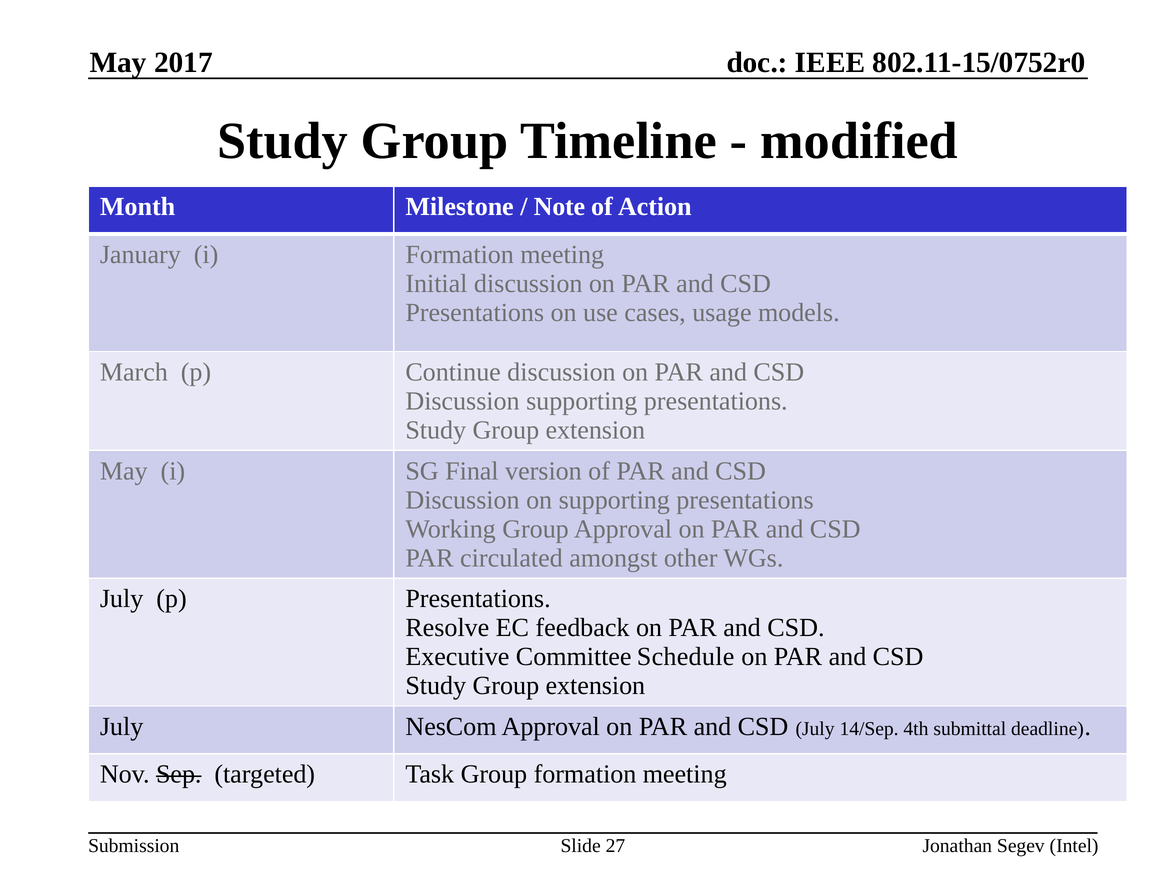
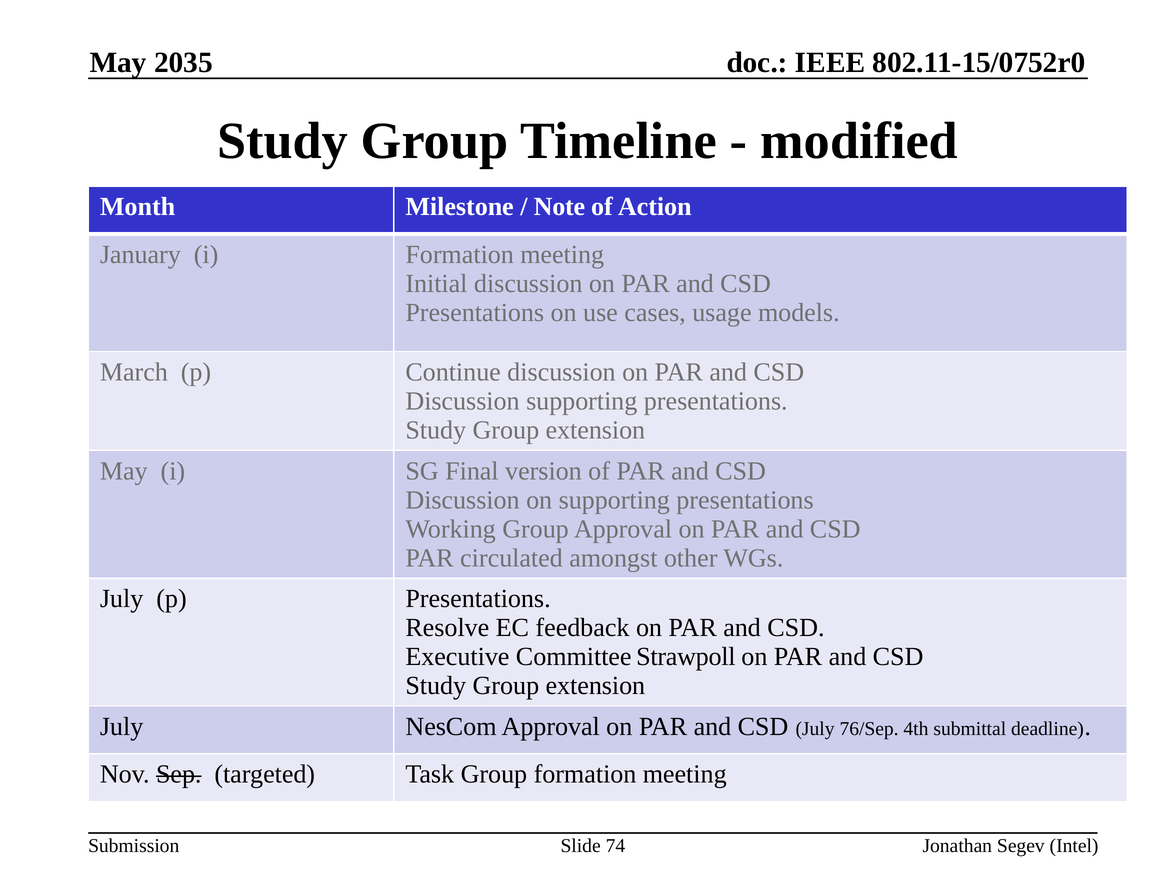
2017: 2017 -> 2035
Schedule: Schedule -> Strawpoll
14/Sep: 14/Sep -> 76/Sep
27: 27 -> 74
